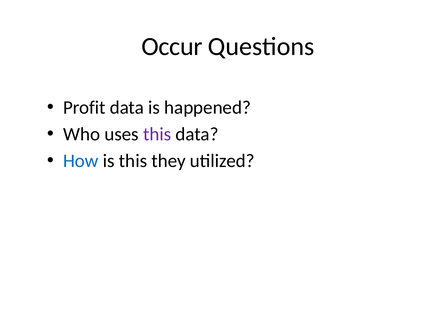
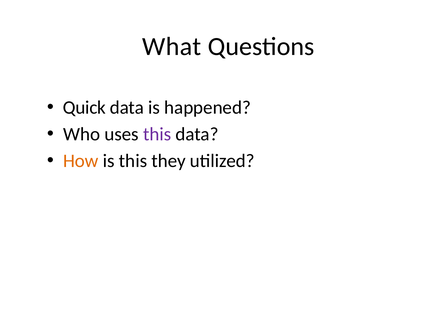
Occur: Occur -> What
Profit: Profit -> Quick
How colour: blue -> orange
